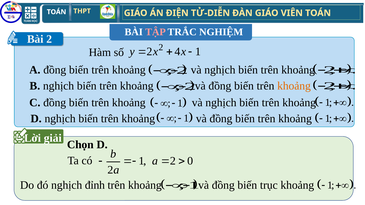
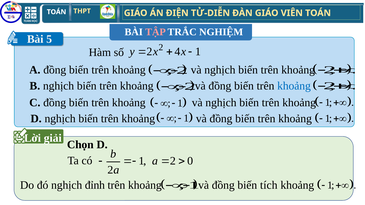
Bài 2: 2 -> 5
khoảng at (294, 86) colour: orange -> blue
trục: trục -> tích
